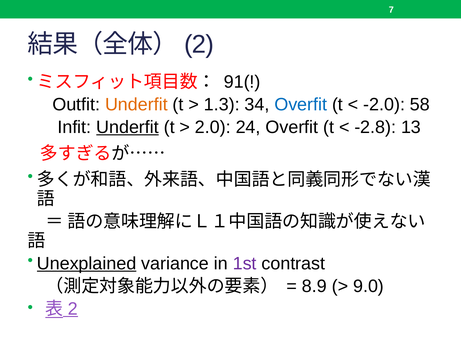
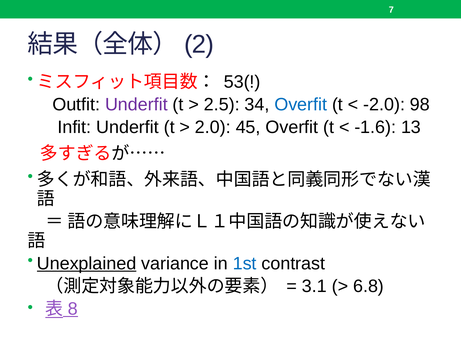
91(: 91( -> 53(
Underfit at (136, 105) colour: orange -> purple
1.3: 1.3 -> 2.5
58: 58 -> 98
Underfit at (127, 127) underline: present -> none
24: 24 -> 45
-2.8: -2.8 -> -1.6
1st colour: purple -> blue
8.9: 8.9 -> 3.1
9.0: 9.0 -> 6.8
2 at (73, 309): 2 -> 8
